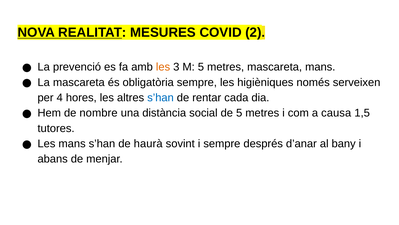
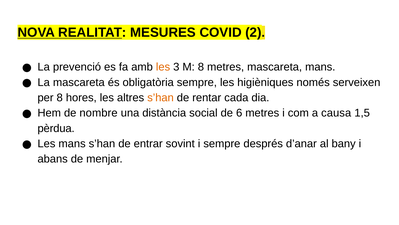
M 5: 5 -> 8
per 4: 4 -> 8
s’han at (161, 97) colour: blue -> orange
de 5: 5 -> 6
tutores: tutores -> pèrdua
haurà: haurà -> entrar
